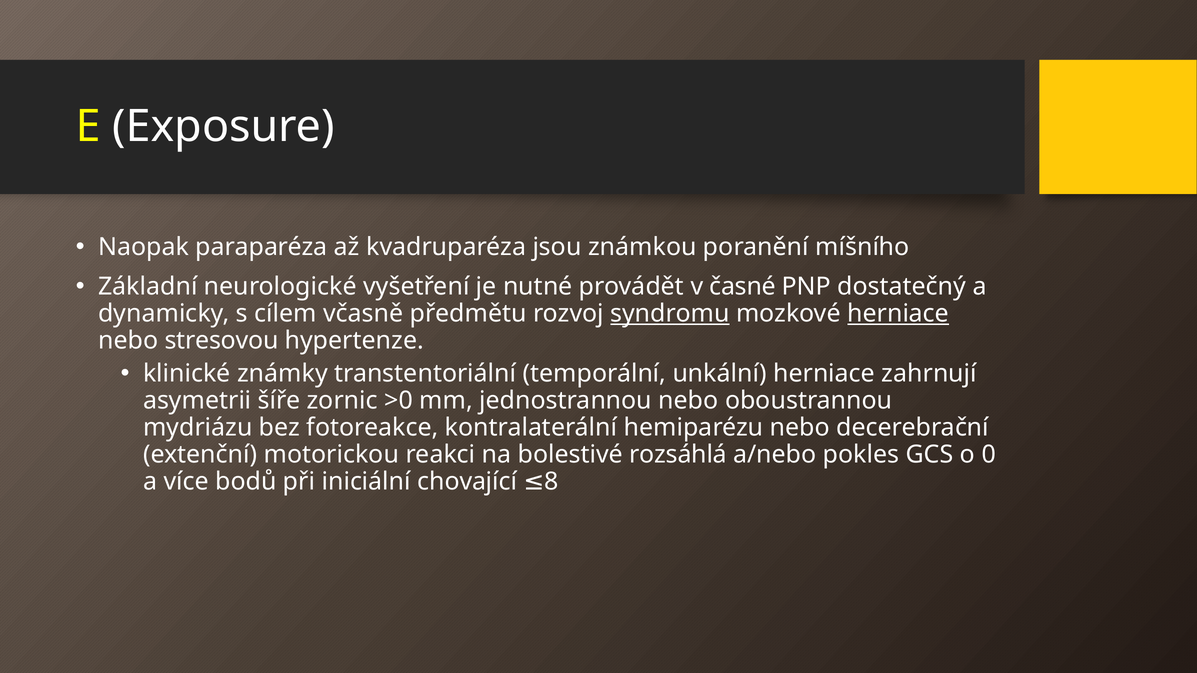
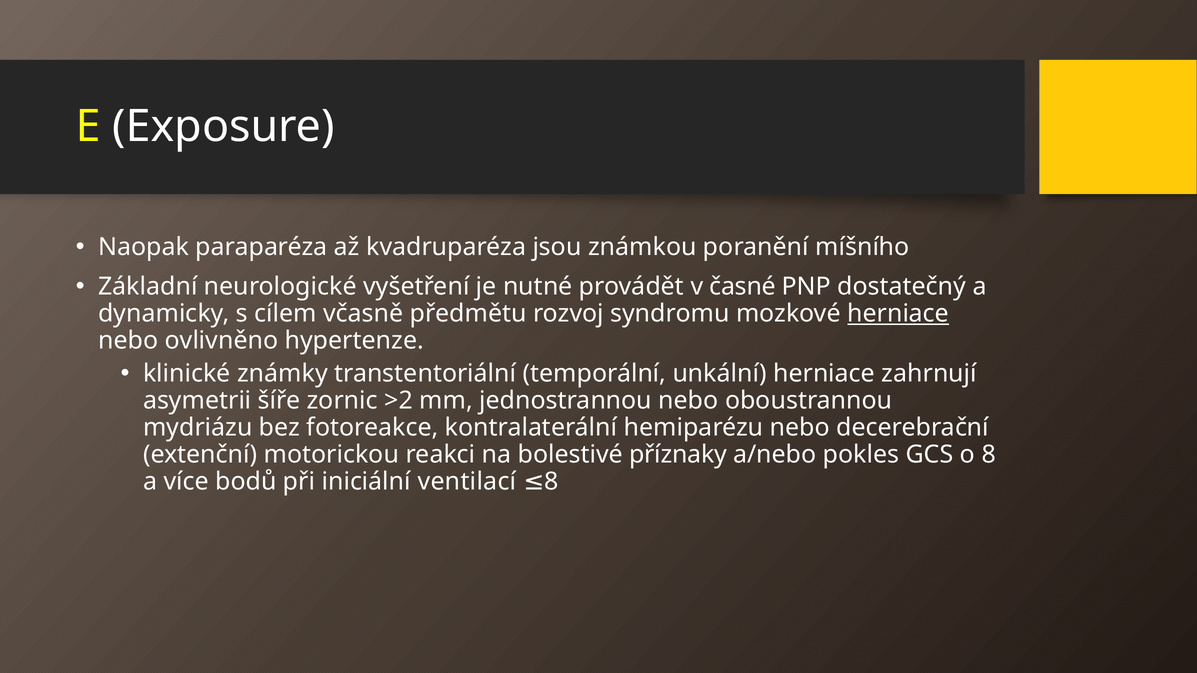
syndromu underline: present -> none
stresovou: stresovou -> ovlivněno
>0: >0 -> >2
rozsáhlá: rozsáhlá -> příznaky
o 0: 0 -> 8
chovající: chovající -> ventilací
